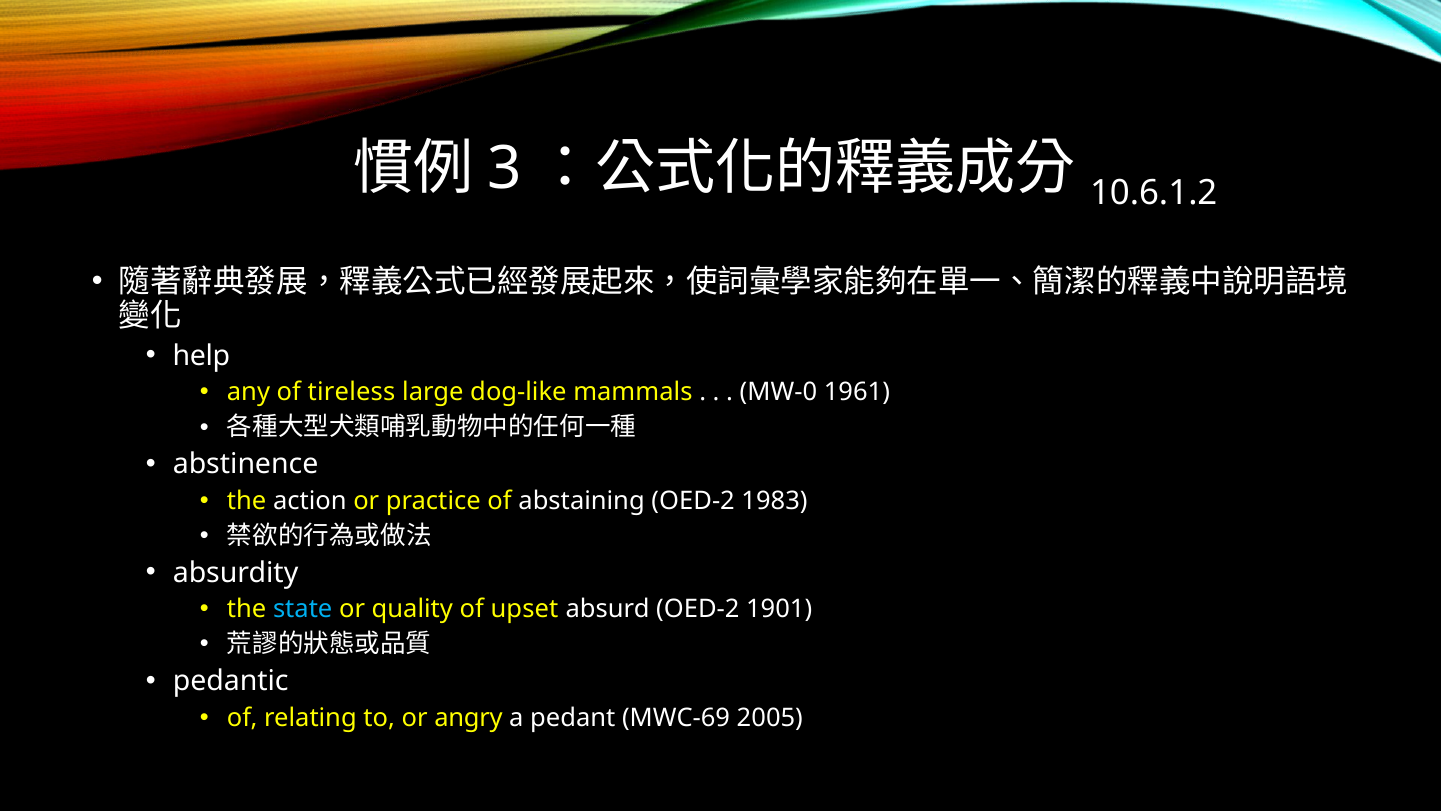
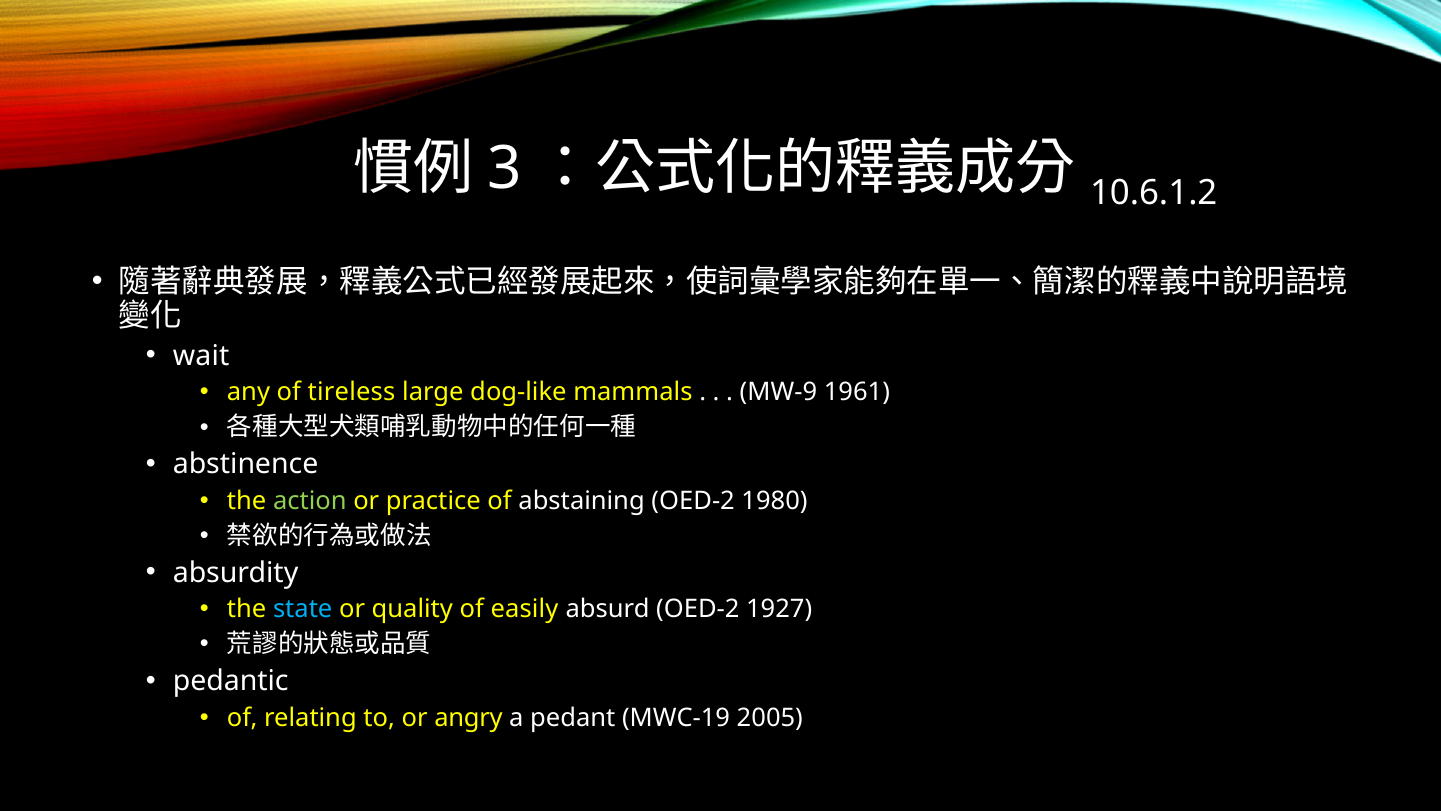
help: help -> wait
MW-0: MW-0 -> MW-9
action colour: white -> light green
1983: 1983 -> 1980
upset: upset -> easily
1901: 1901 -> 1927
MWC-69: MWC-69 -> MWC-19
